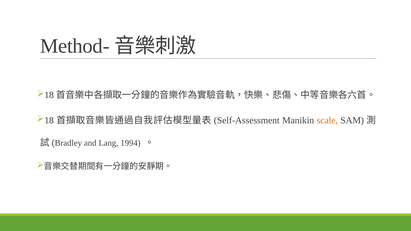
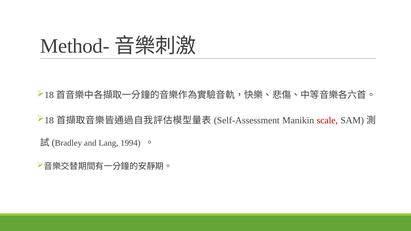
scale colour: orange -> red
